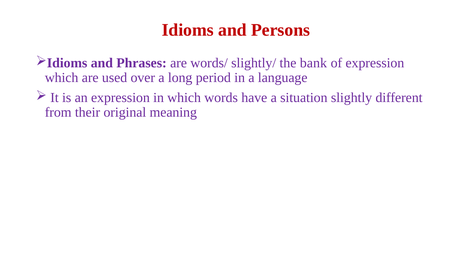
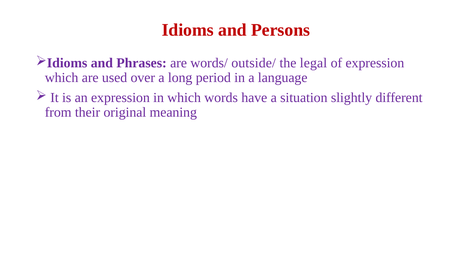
slightly/: slightly/ -> outside/
bank: bank -> legal
